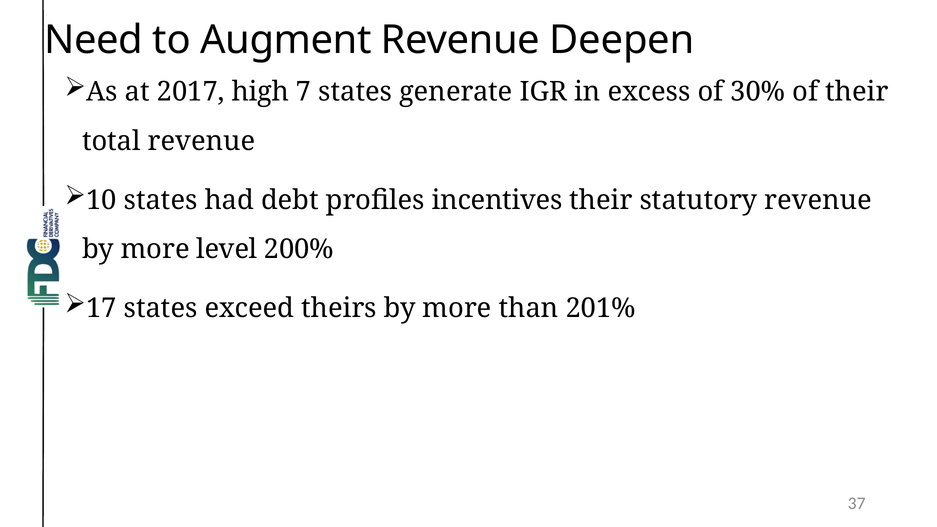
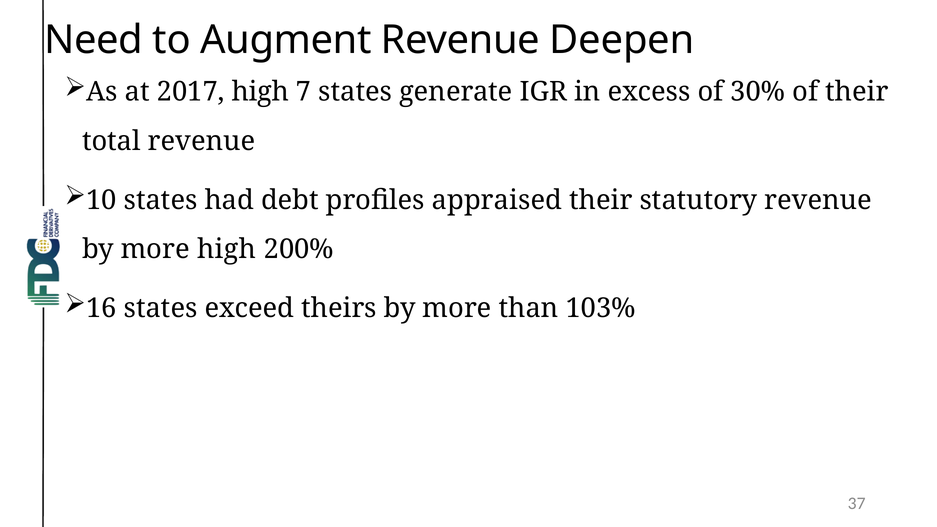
incentives: incentives -> appraised
more level: level -> high
17: 17 -> 16
201%: 201% -> 103%
